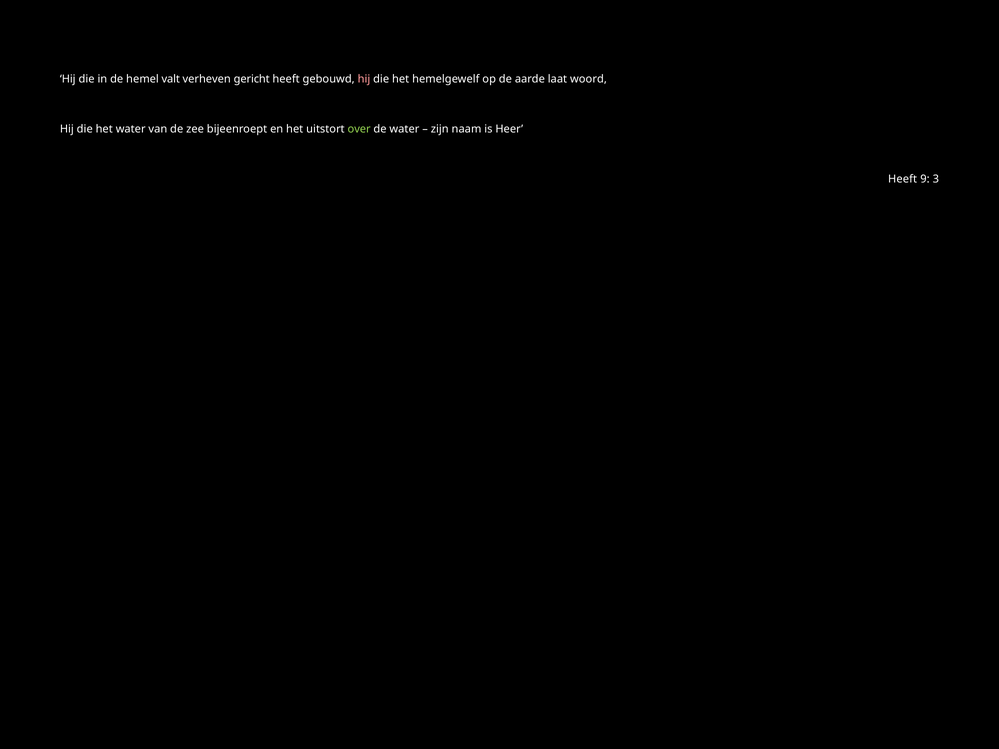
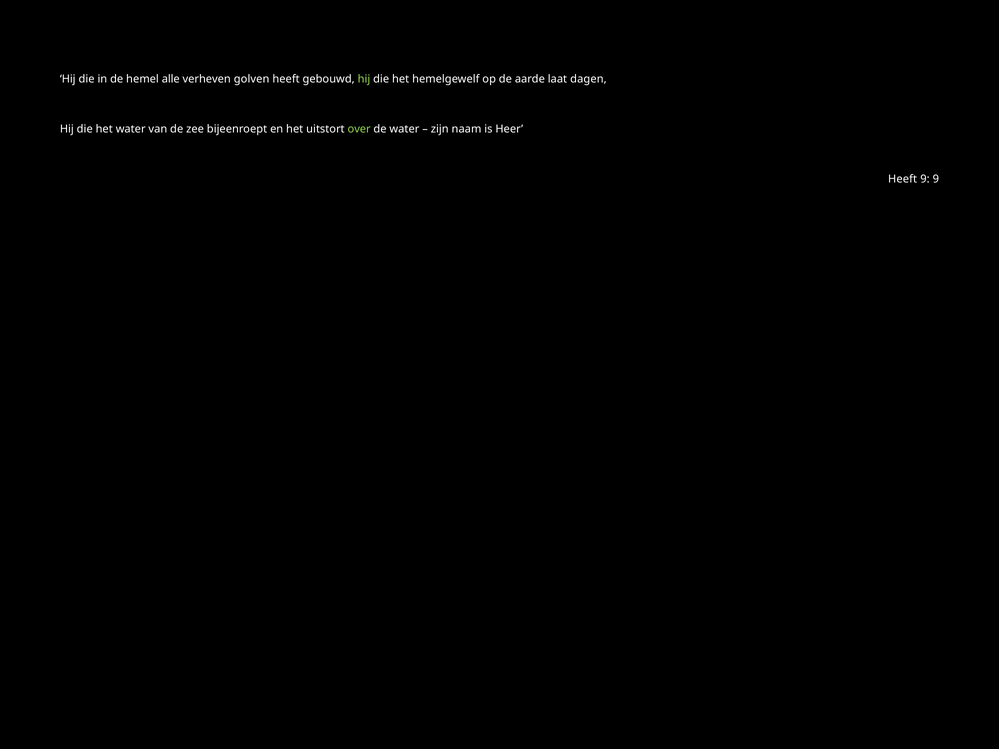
valt: valt -> alle
gericht: gericht -> golven
hij at (364, 79) colour: pink -> light green
woord: woord -> dagen
9 3: 3 -> 9
